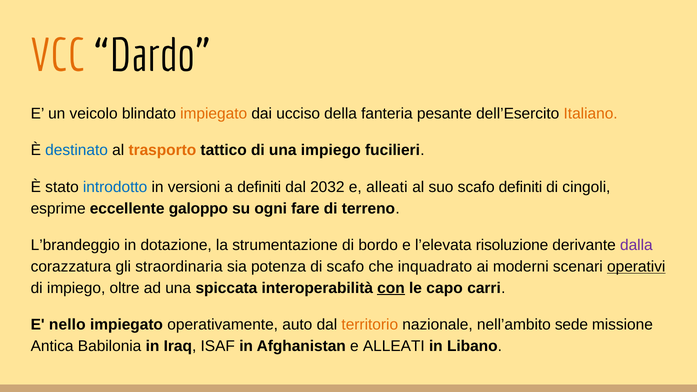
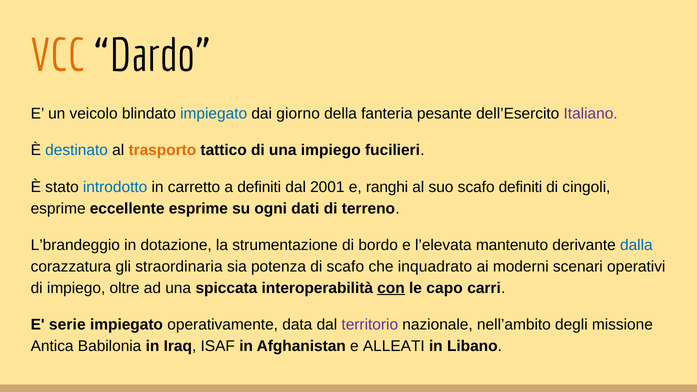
impiegato at (214, 113) colour: orange -> blue
ucciso: ucciso -> giorno
Italiano colour: orange -> purple
versioni: versioni -> carretto
2032: 2032 -> 2001
alleati at (387, 187): alleati -> ranghi
eccellente galoppo: galoppo -> esprime
fare: fare -> dati
risoluzione: risoluzione -> mantenuto
dalla colour: purple -> blue
operativi underline: present -> none
nello: nello -> serie
auto: auto -> data
territorio colour: orange -> purple
sede: sede -> degli
